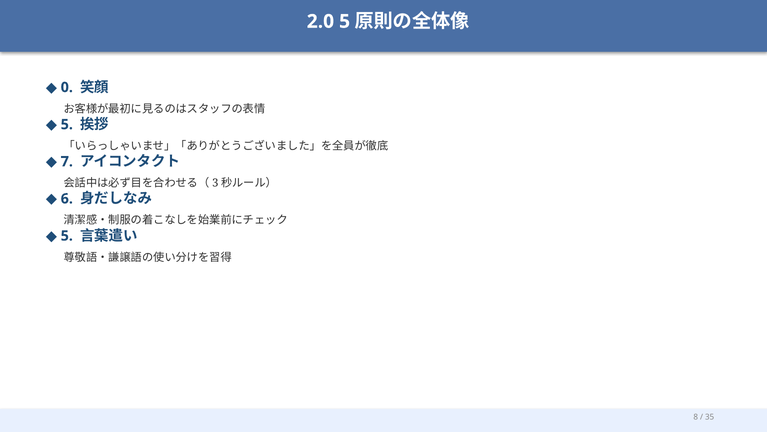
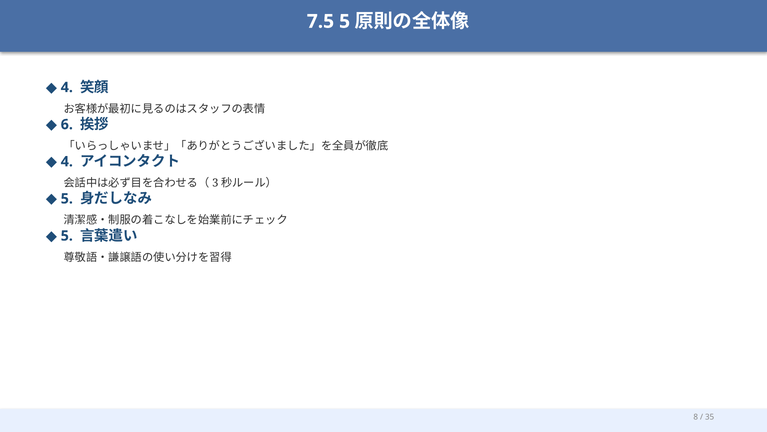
2.0: 2.0 -> 7.5
0 at (67, 87): 0 -> 4
5 at (67, 124): 5 -> 6
7 at (67, 161): 7 -> 4
6 at (67, 198): 6 -> 5
